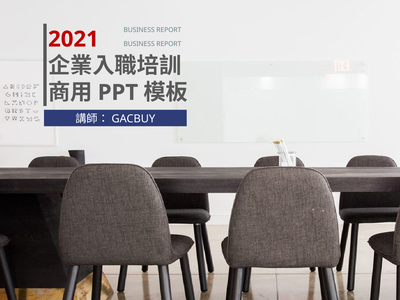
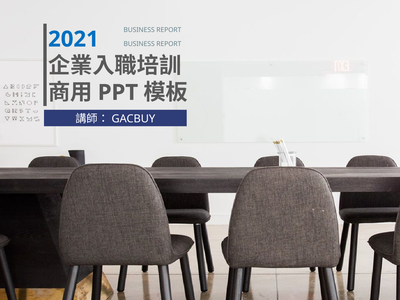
2021 colour: red -> blue
